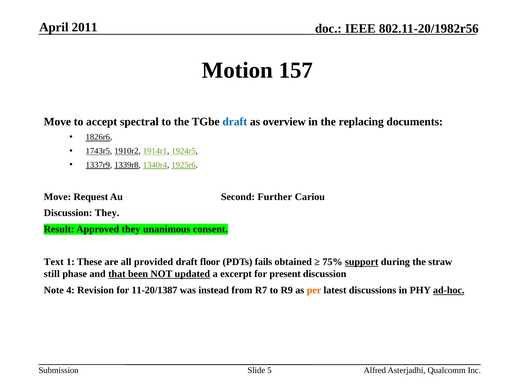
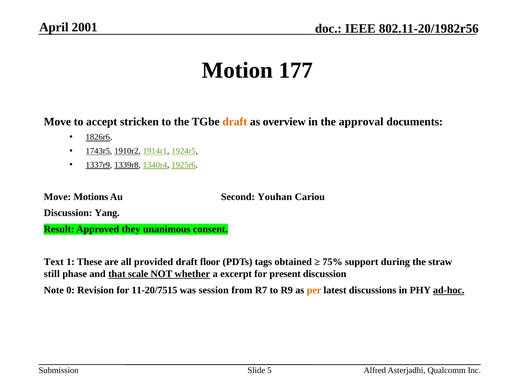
2011: 2011 -> 2001
157: 157 -> 177
spectral: spectral -> stricken
draft at (235, 122) colour: blue -> orange
replacing: replacing -> approval
Request: Request -> Motions
Further: Further -> Youhan
Discussion They: They -> Yang
fails: fails -> tags
support underline: present -> none
been: been -> scale
updated: updated -> whether
4: 4 -> 0
11-20/1387: 11-20/1387 -> 11-20/7515
instead: instead -> session
